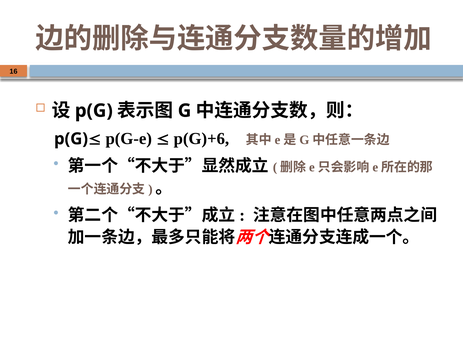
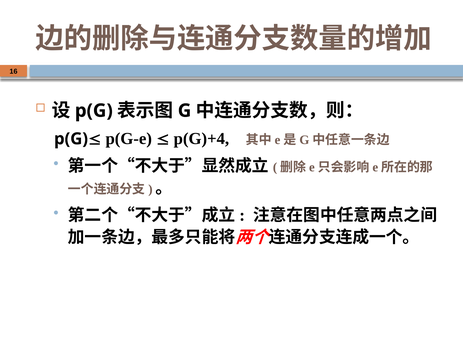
p(G)+6: p(G)+6 -> p(G)+4
